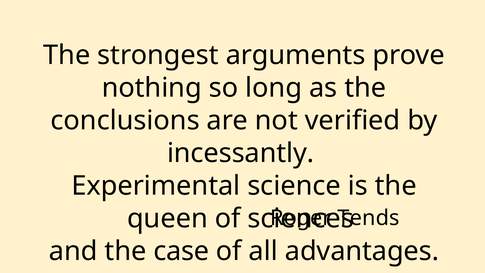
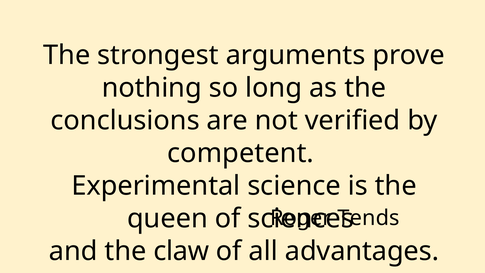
incessantly: incessantly -> competent
case: case -> claw
